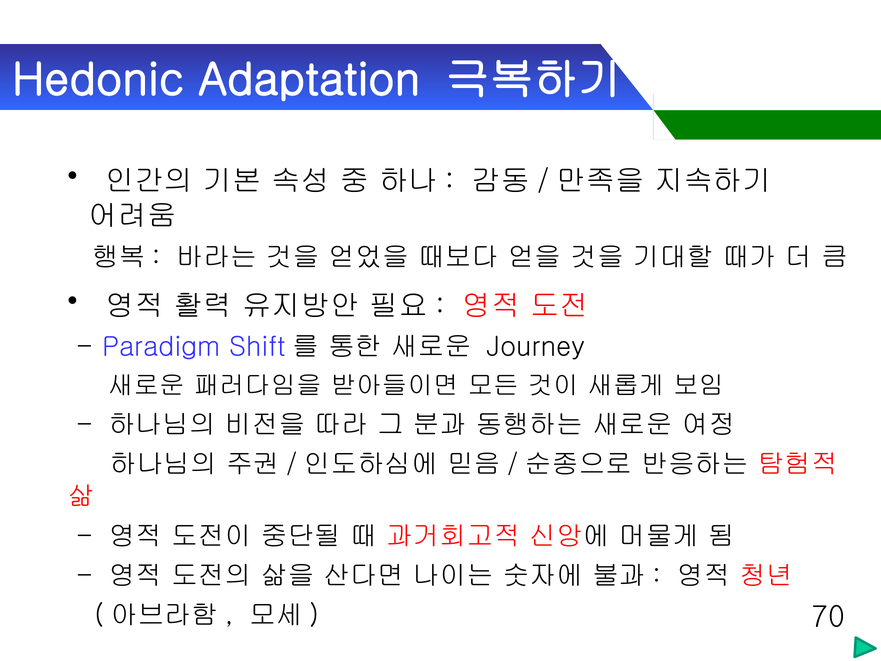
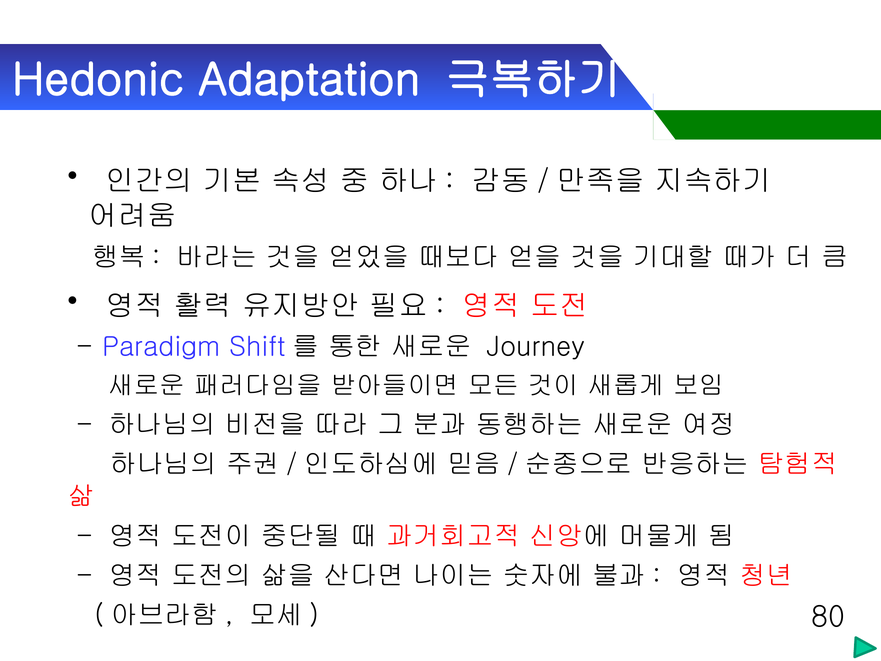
70: 70 -> 80
